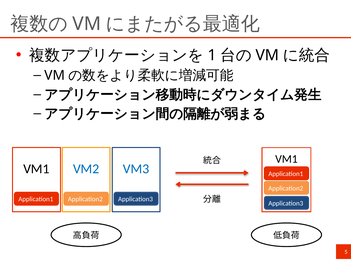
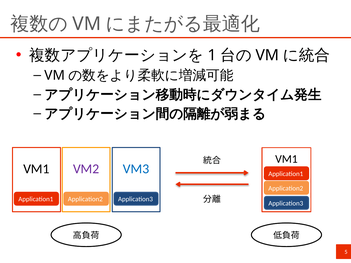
VM2 colour: blue -> purple
